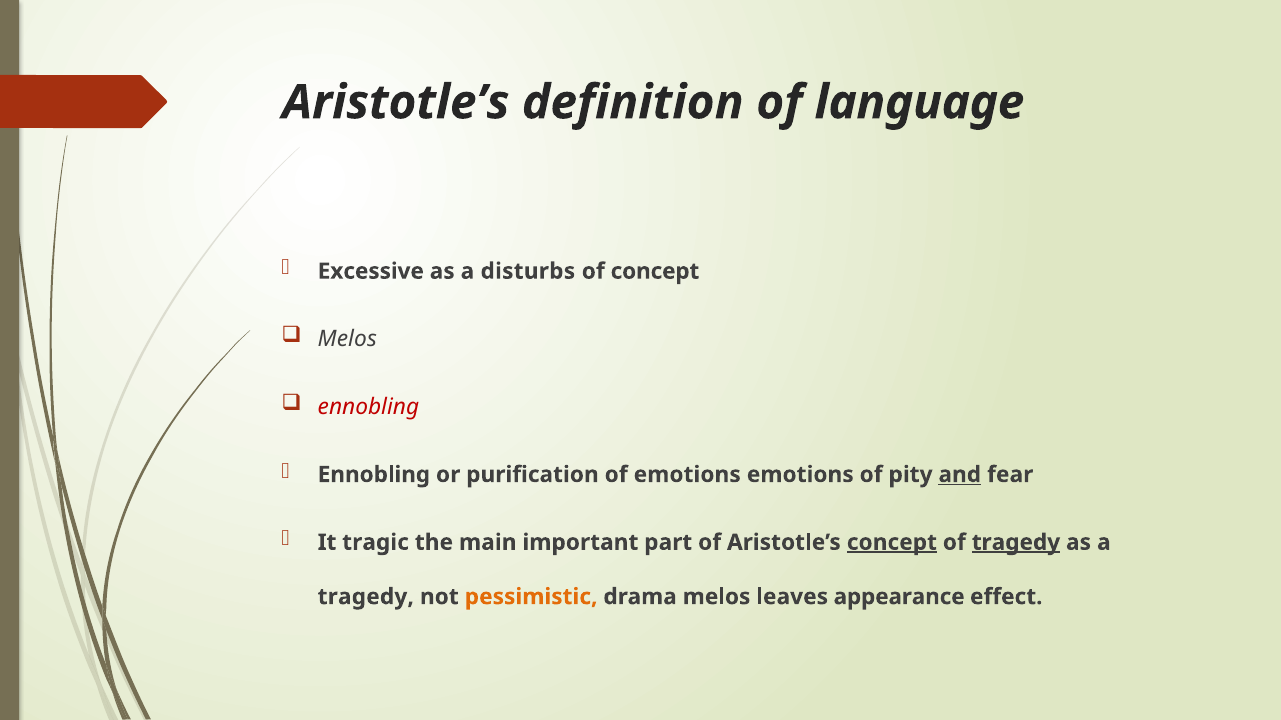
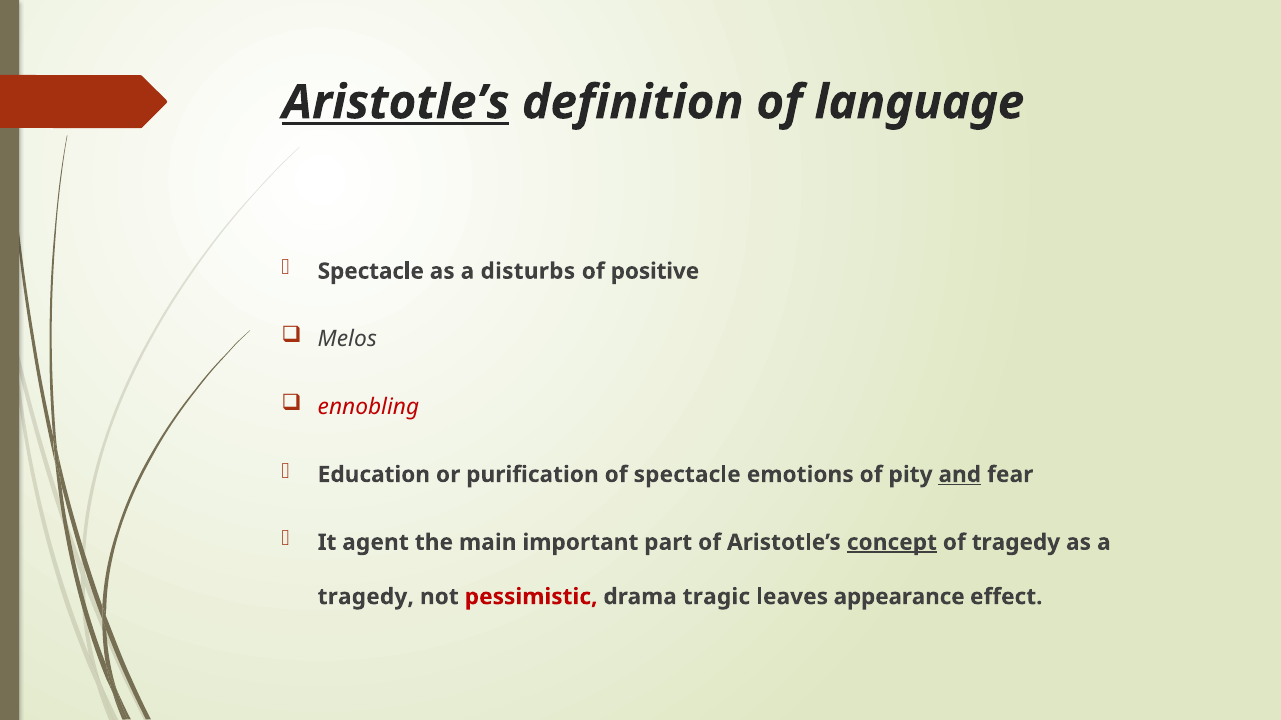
Aristotle’s at (396, 103) underline: none -> present
Excessive at (371, 271): Excessive -> Spectacle
of concept: concept -> positive
Ennobling at (374, 475): Ennobling -> Education
of emotions: emotions -> spectacle
tragic: tragic -> agent
tragedy at (1016, 543) underline: present -> none
pessimistic colour: orange -> red
drama melos: melos -> tragic
